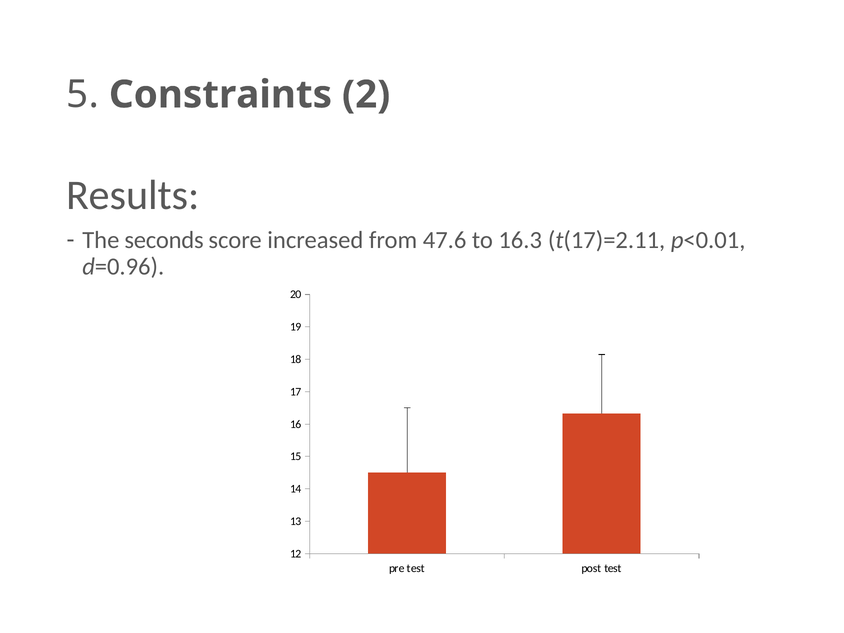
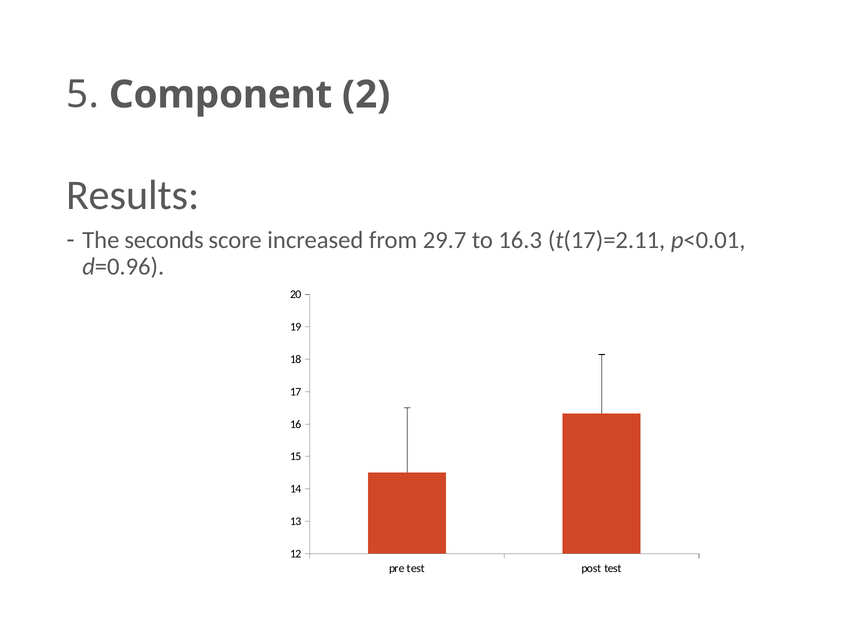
Constraints: Constraints -> Component
47.6: 47.6 -> 29.7
